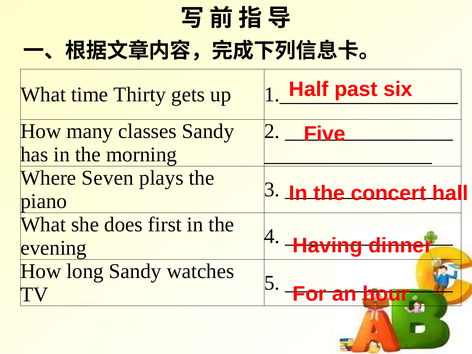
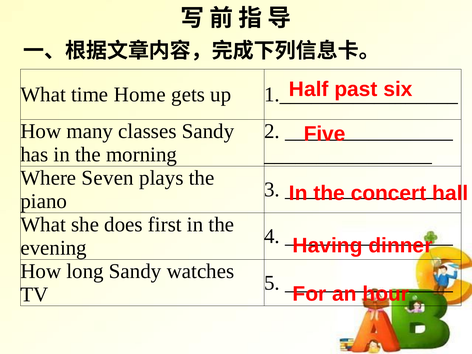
Thirty: Thirty -> Home
